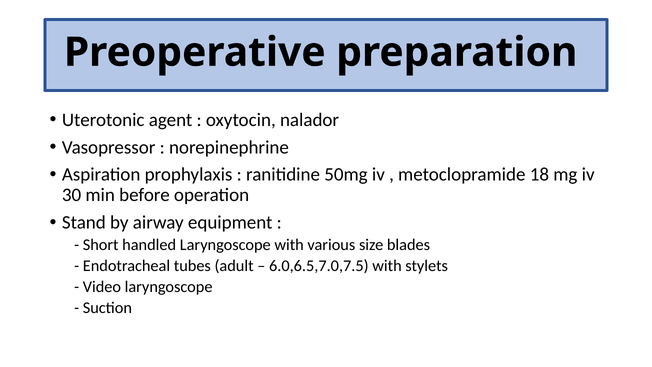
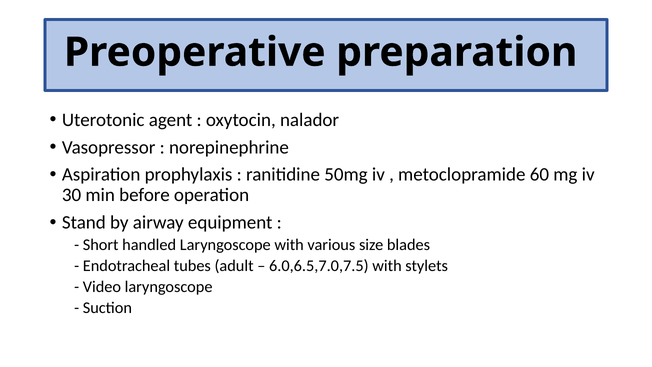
18: 18 -> 60
